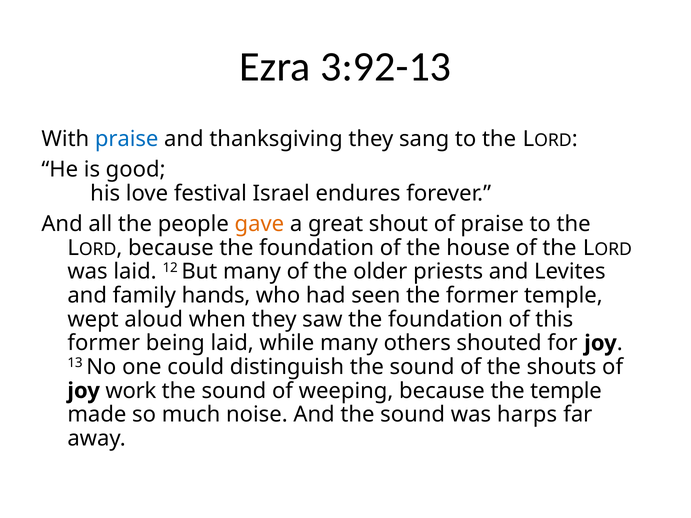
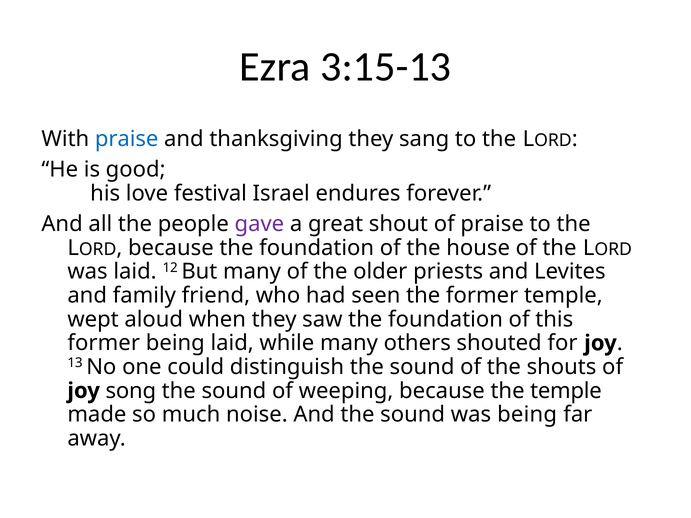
3:92-13: 3:92-13 -> 3:15-13
gave colour: orange -> purple
hands: hands -> friend
work: work -> song
was harps: harps -> being
